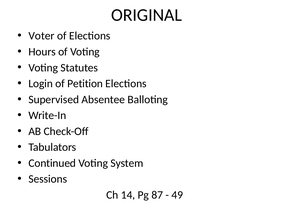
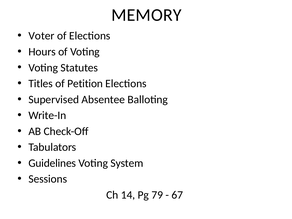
ORIGINAL: ORIGINAL -> MEMORY
Login: Login -> Titles
Continued: Continued -> Guidelines
87: 87 -> 79
49: 49 -> 67
